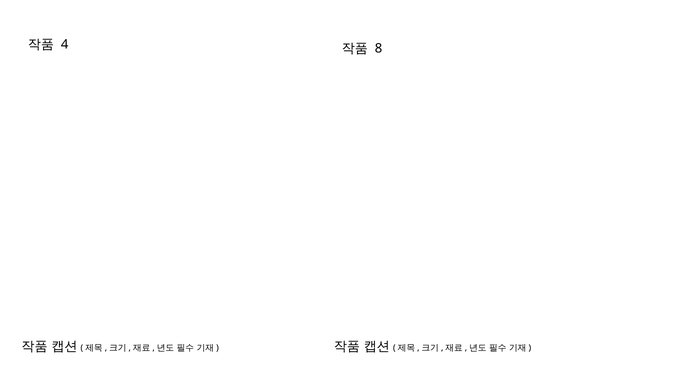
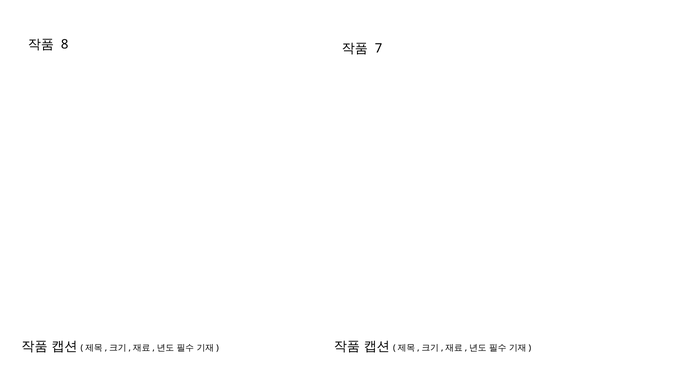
4: 4 -> 8
8: 8 -> 7
